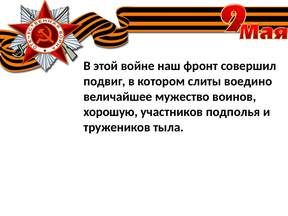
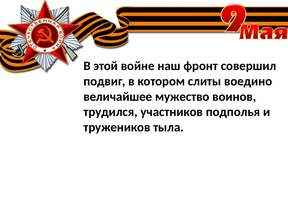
хорошую: хорошую -> трудился
